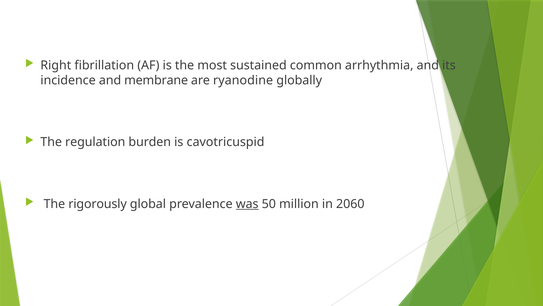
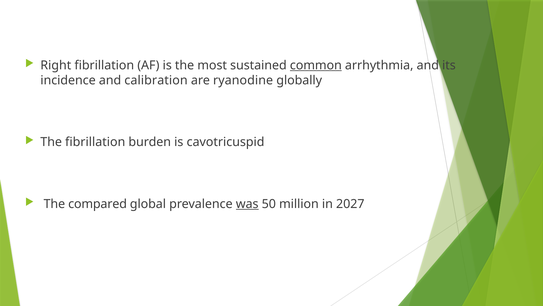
common underline: none -> present
membrane: membrane -> calibration
The regulation: regulation -> fibrillation
rigorously: rigorously -> compared
2060: 2060 -> 2027
